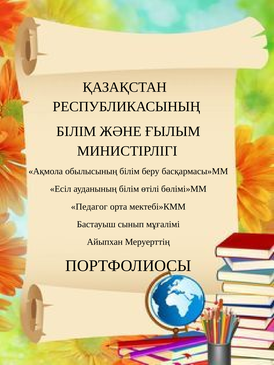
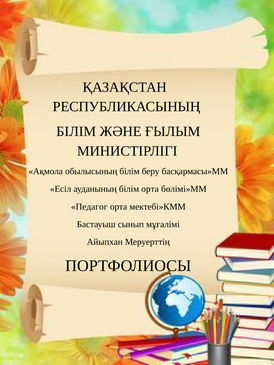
білім өтілі: өтілі -> орта
